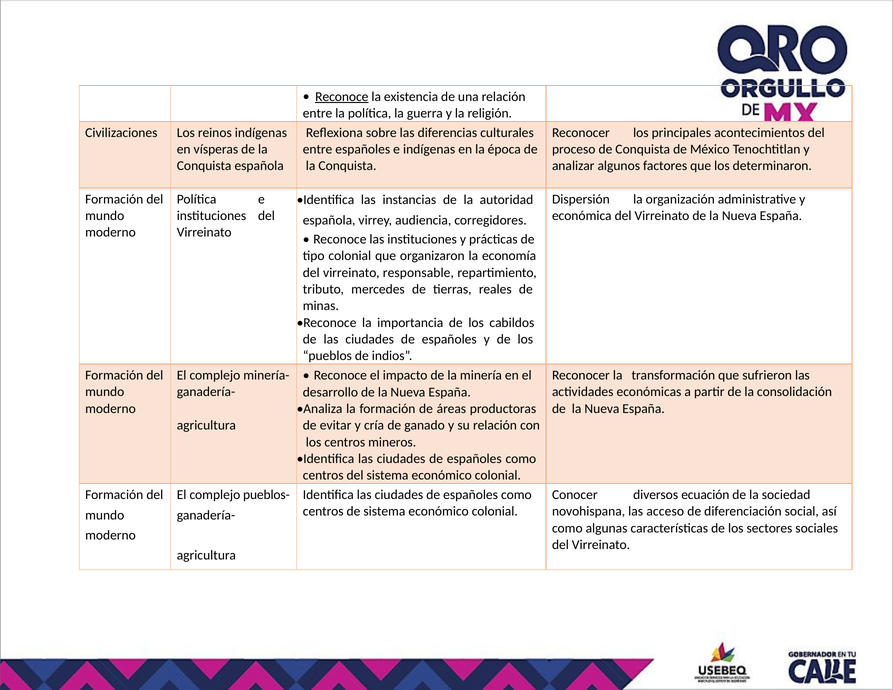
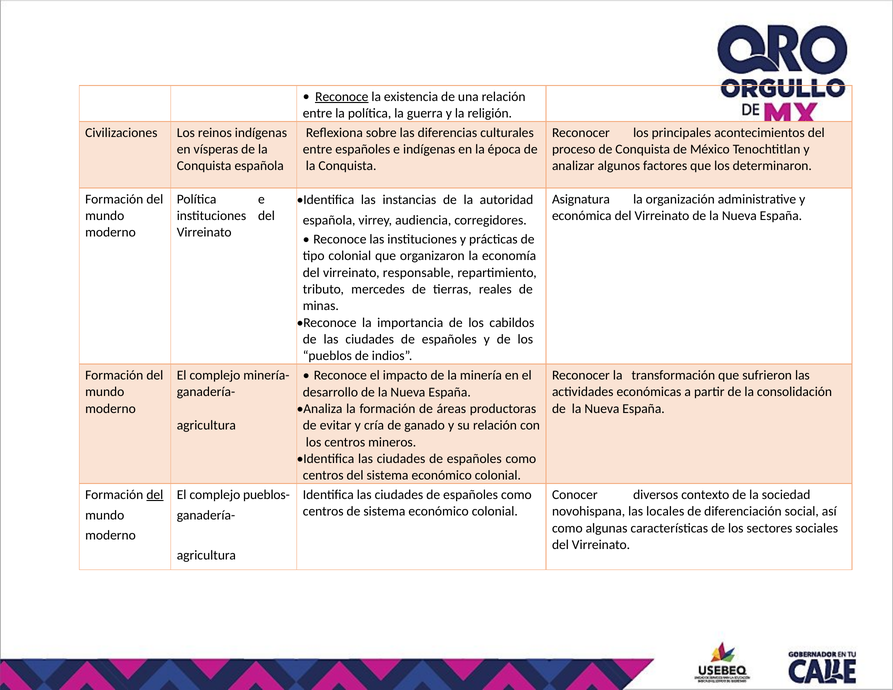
Dispersión: Dispersión -> Asignatura
del at (155, 495) underline: none -> present
ecuación: ecuación -> contexto
acceso: acceso -> locales
